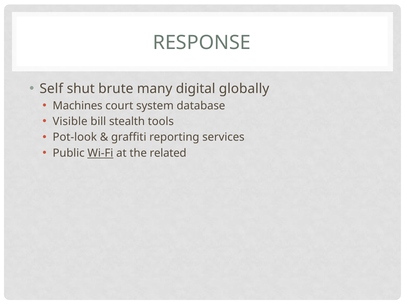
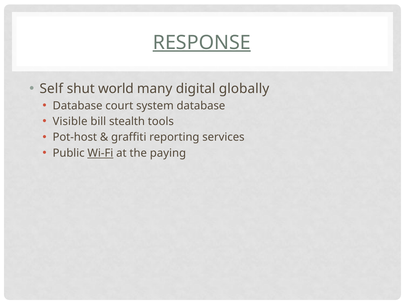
RESPONSE underline: none -> present
brute: brute -> world
Machines at (78, 106): Machines -> Database
Pot-look: Pot-look -> Pot-host
related: related -> paying
